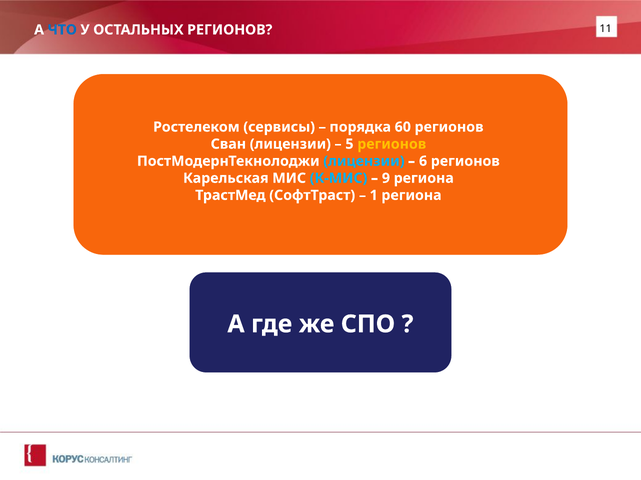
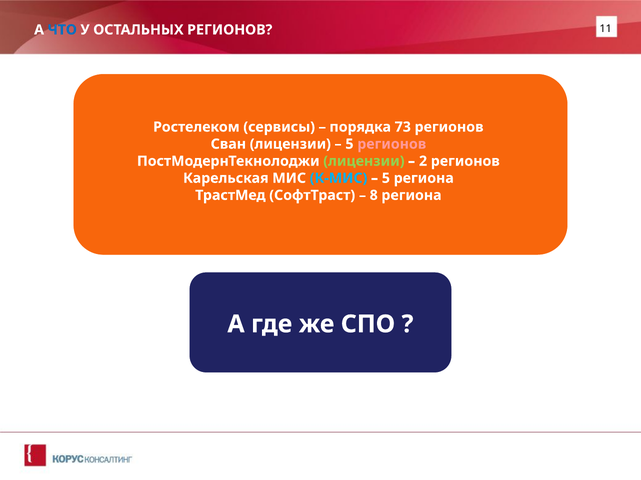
60: 60 -> 73
регионов at (392, 144) colour: yellow -> pink
лицензии at (364, 161) colour: light blue -> light green
6: 6 -> 2
9 at (386, 178): 9 -> 5
1: 1 -> 8
